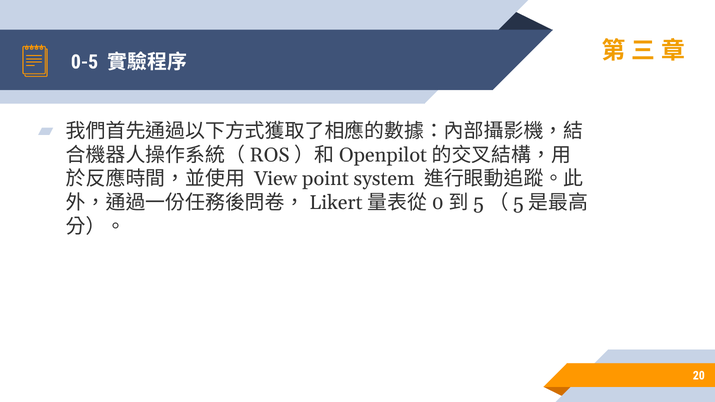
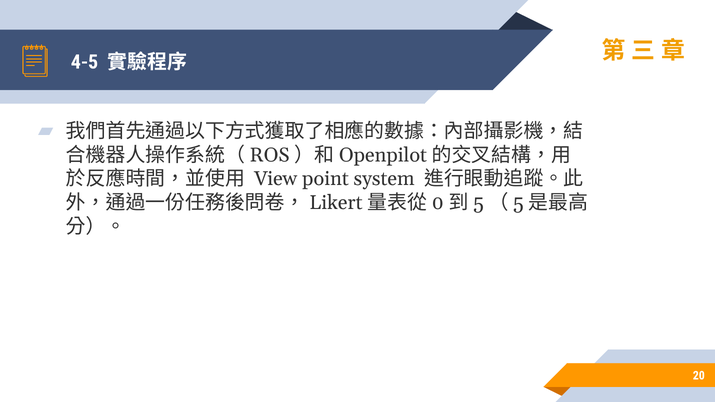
0-5: 0-5 -> 4-5
